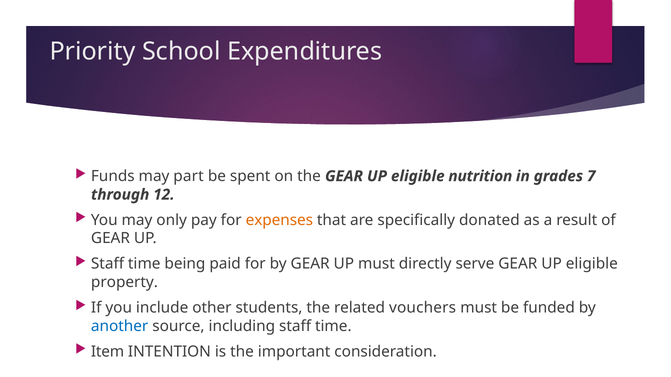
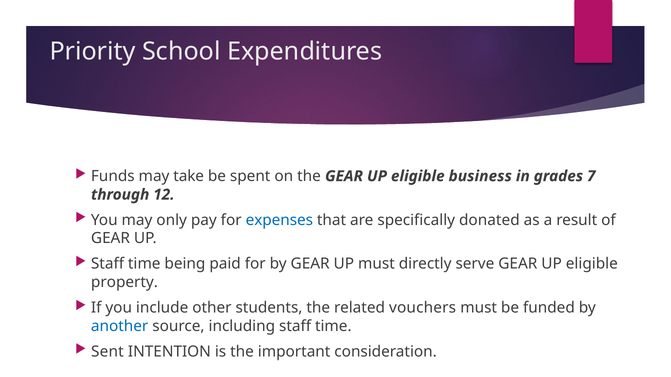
part: part -> take
nutrition: nutrition -> business
expenses colour: orange -> blue
Item: Item -> Sent
